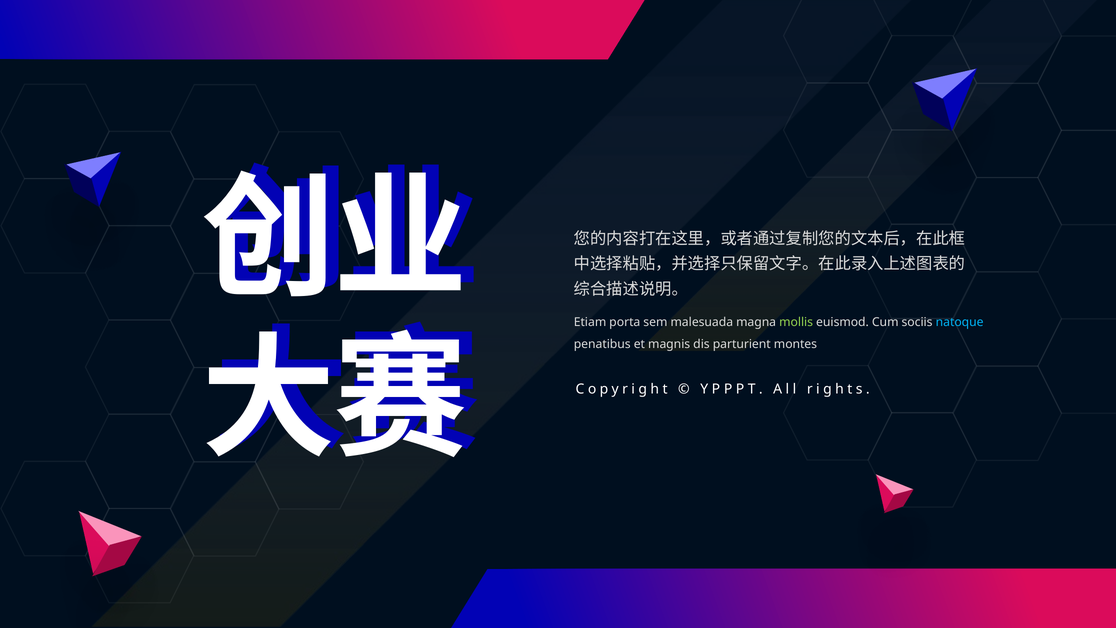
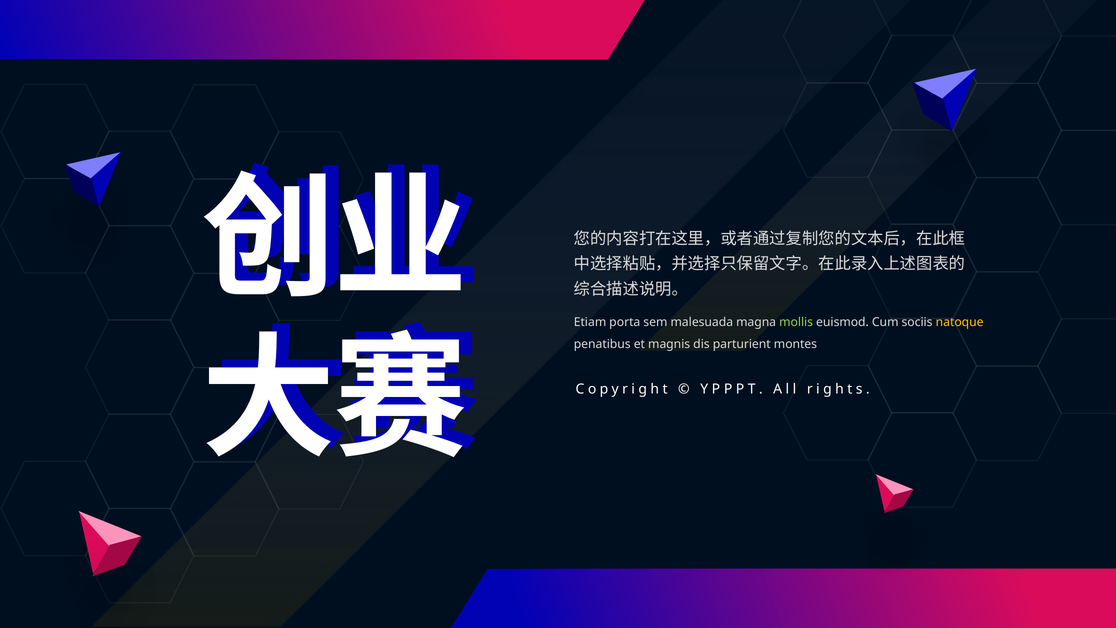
natoque colour: light blue -> yellow
